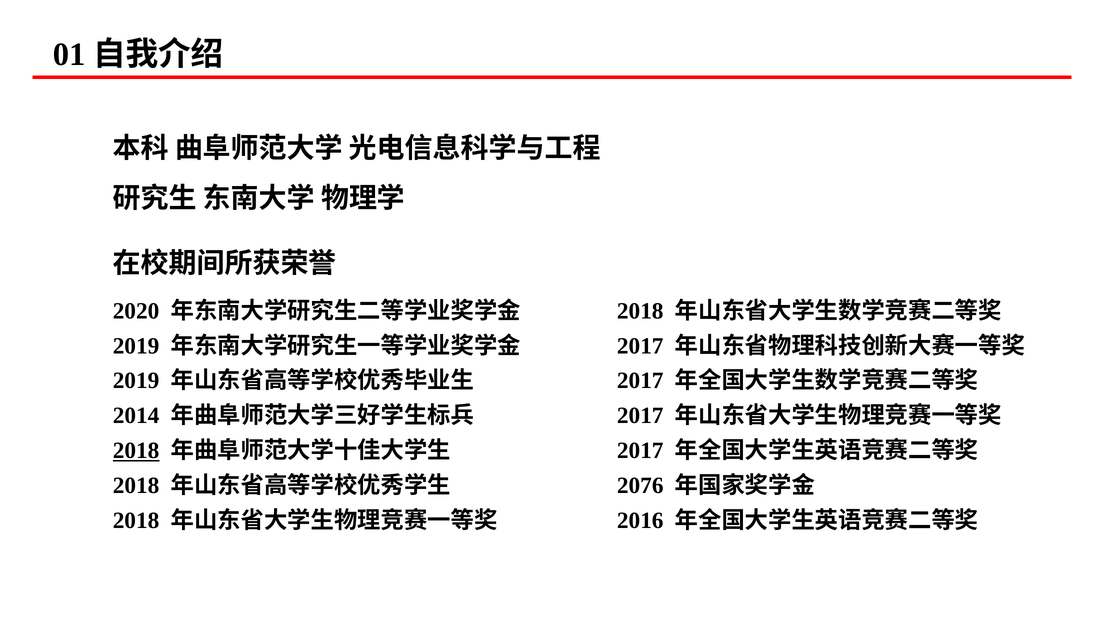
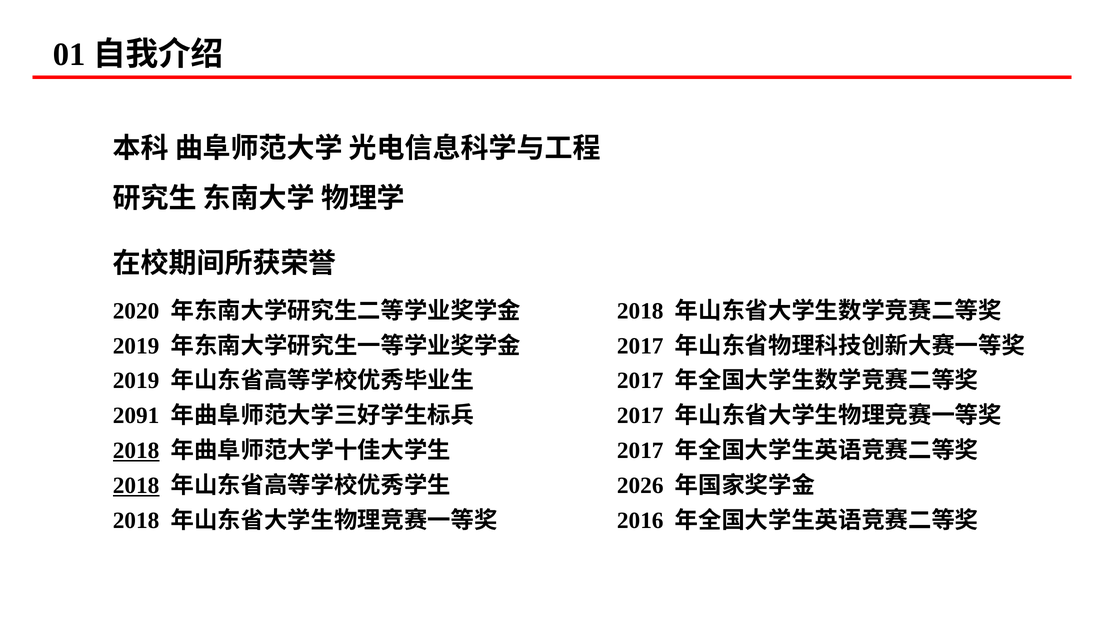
2014: 2014 -> 2091
2018 at (136, 485) underline: none -> present
2076: 2076 -> 2026
